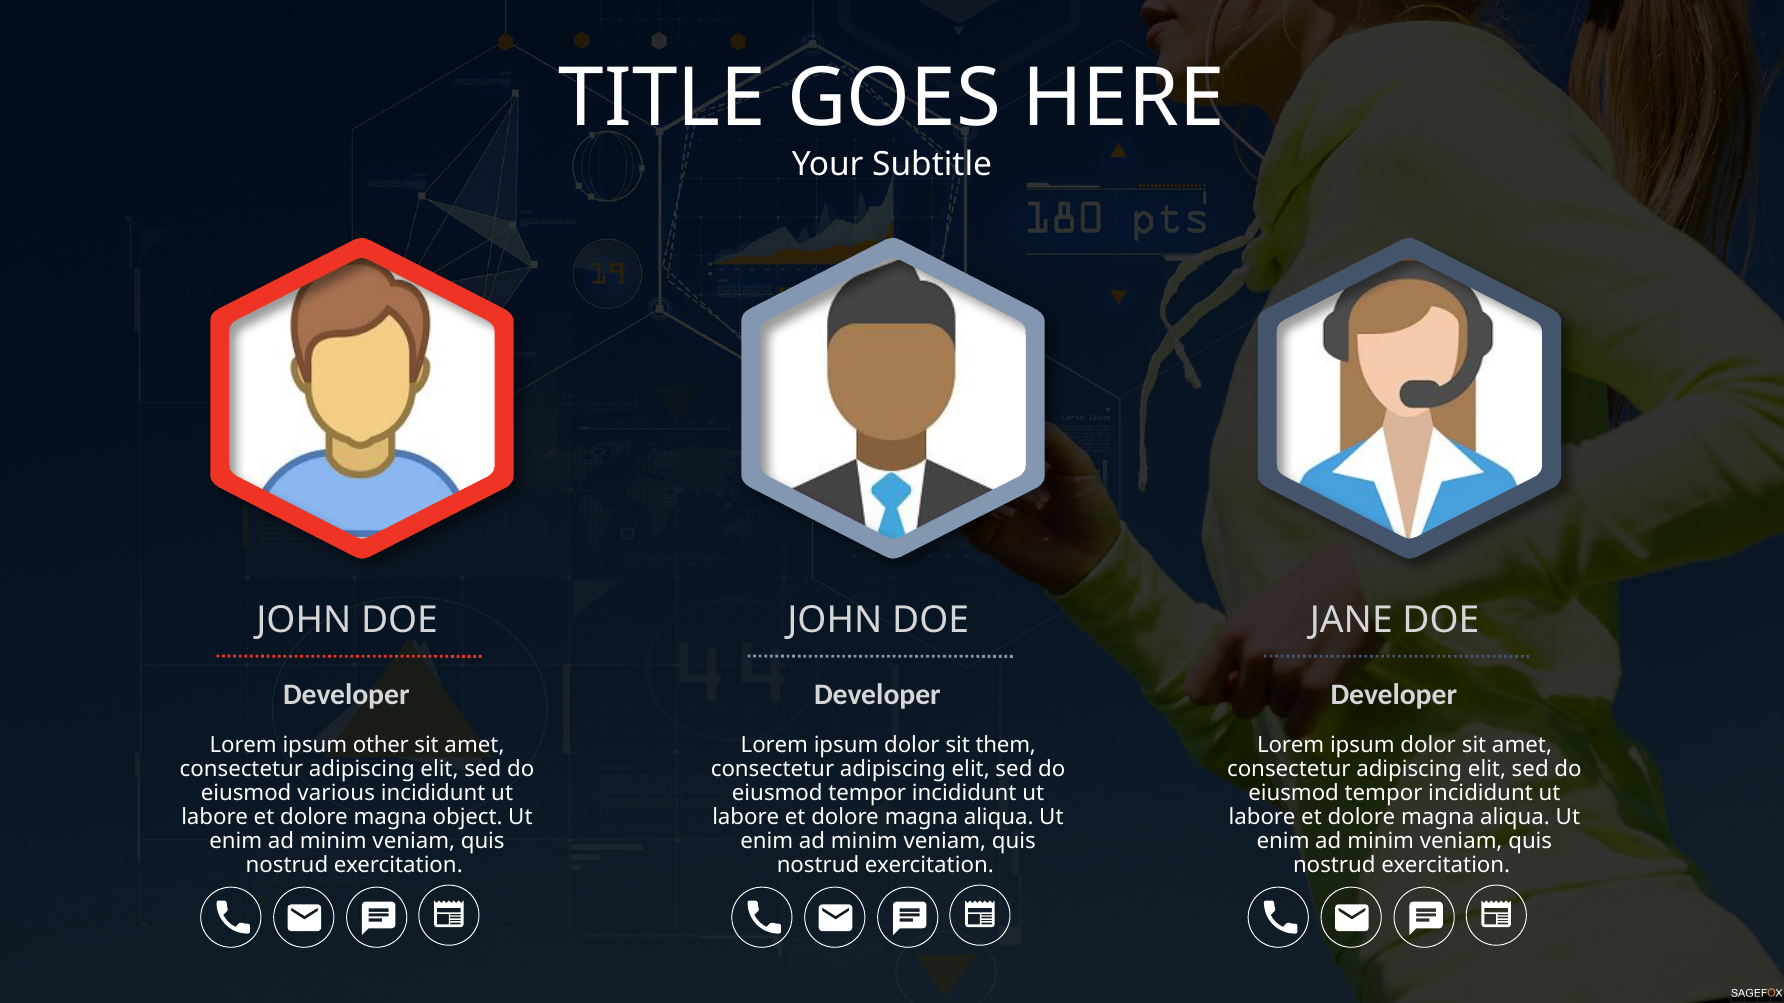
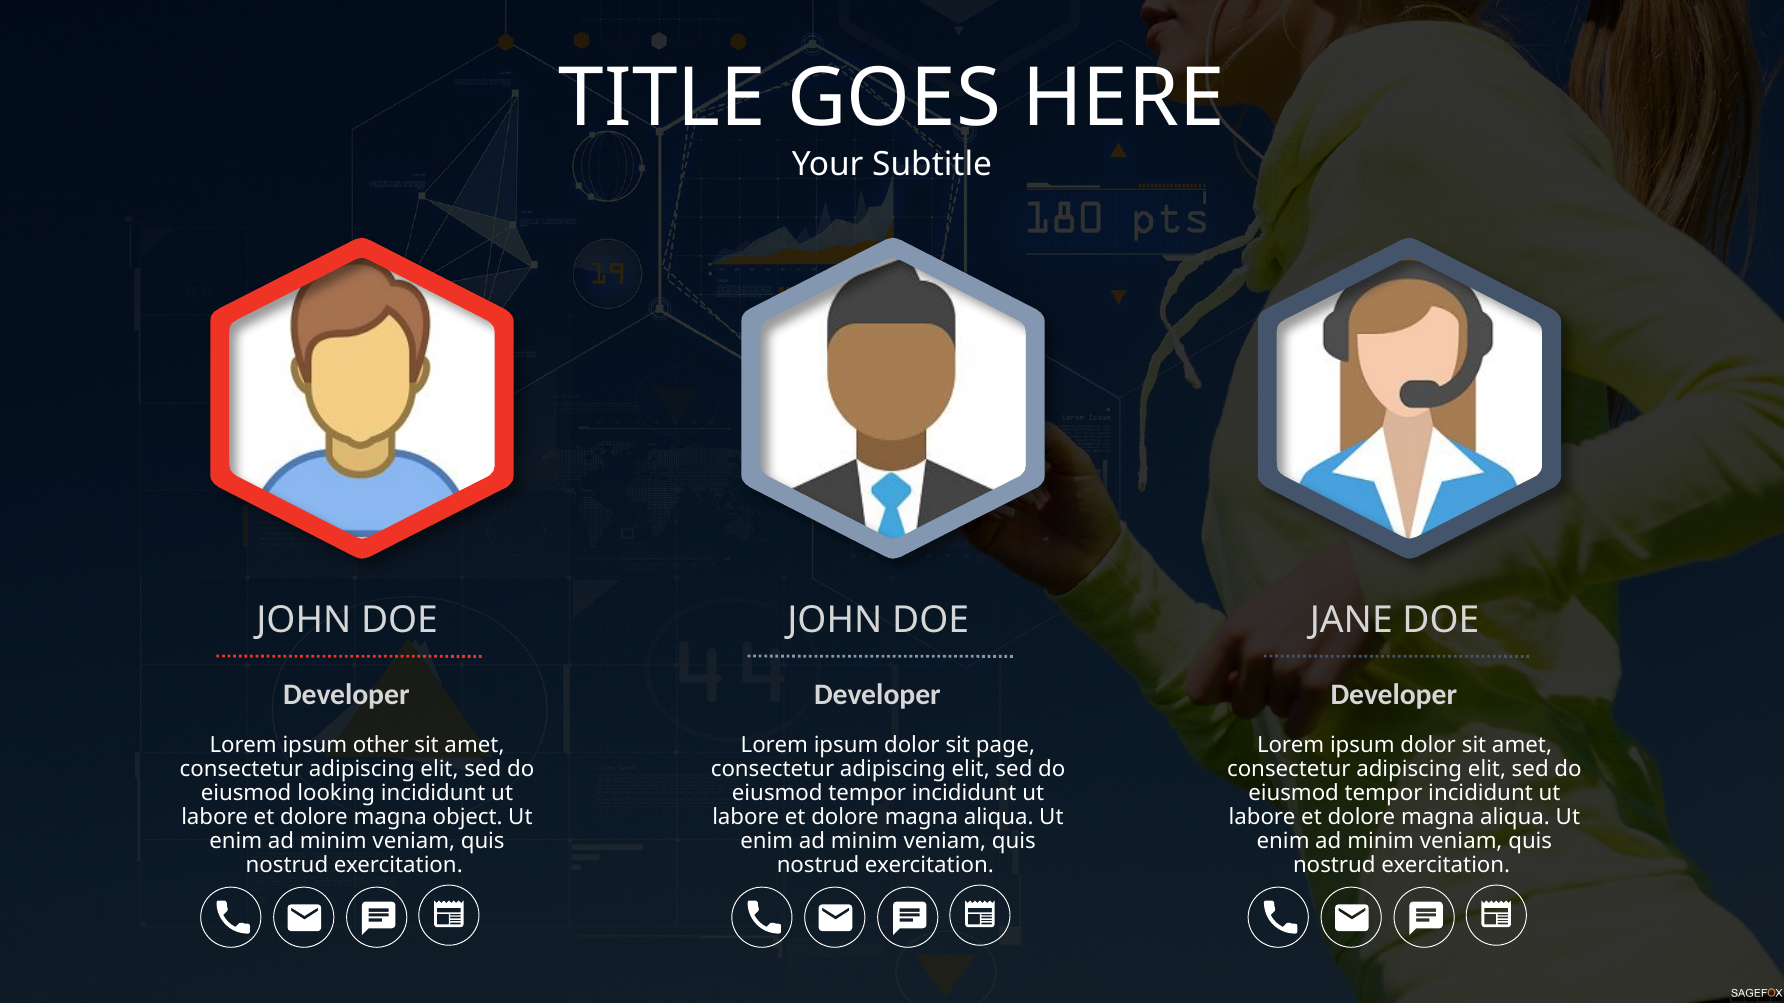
them: them -> page
various: various -> looking
